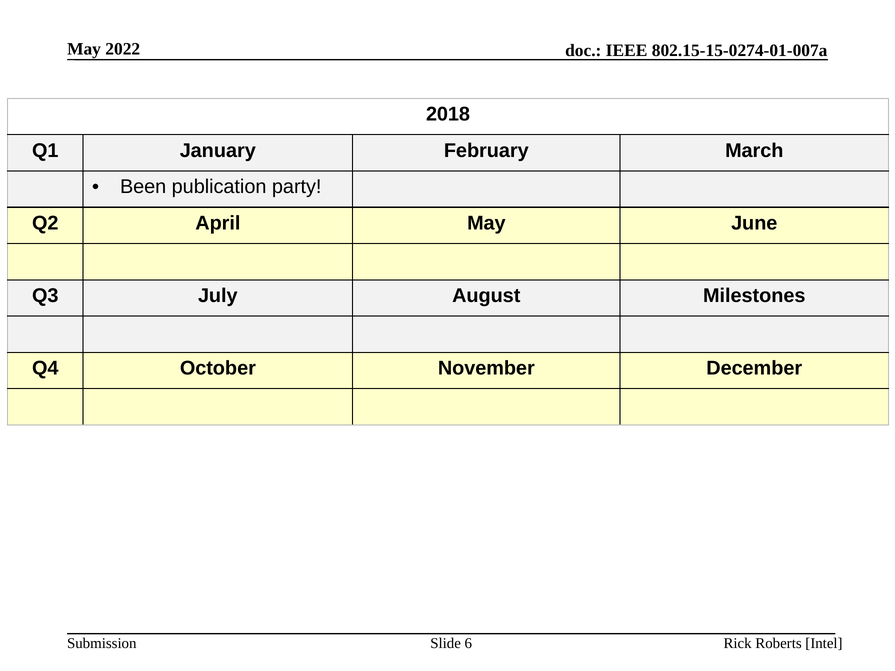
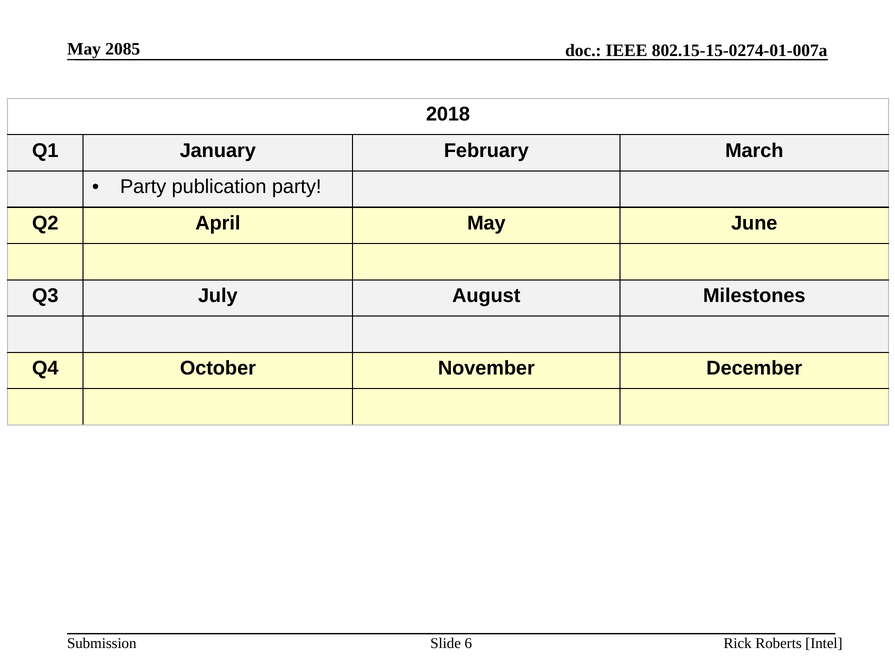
2022: 2022 -> 2085
Been at (143, 187): Been -> Party
